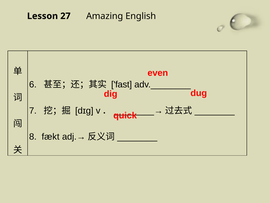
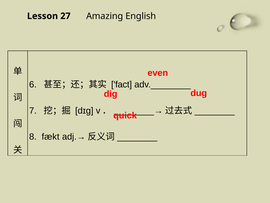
fast: fast -> fact
